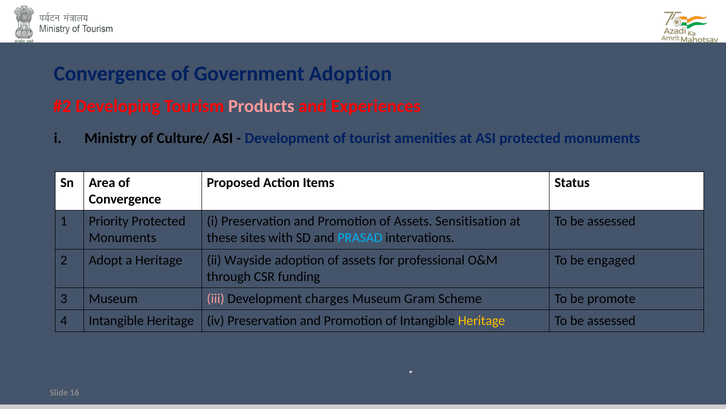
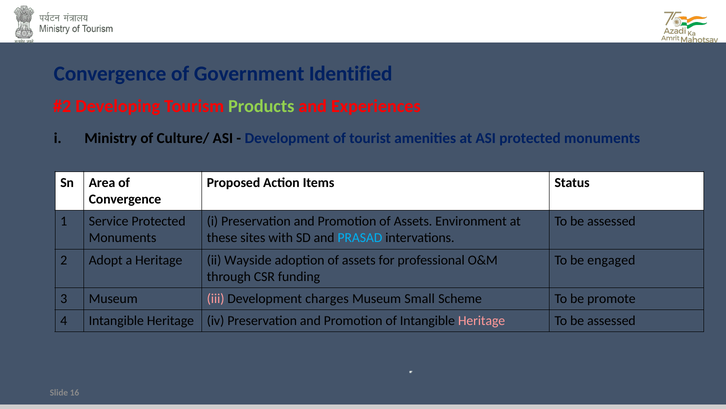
Government Adoption: Adoption -> Identified
Products colour: pink -> light green
Priority: Priority -> Service
Sensitisation: Sensitisation -> Environment
Gram: Gram -> Small
Heritage at (482, 320) colour: yellow -> pink
